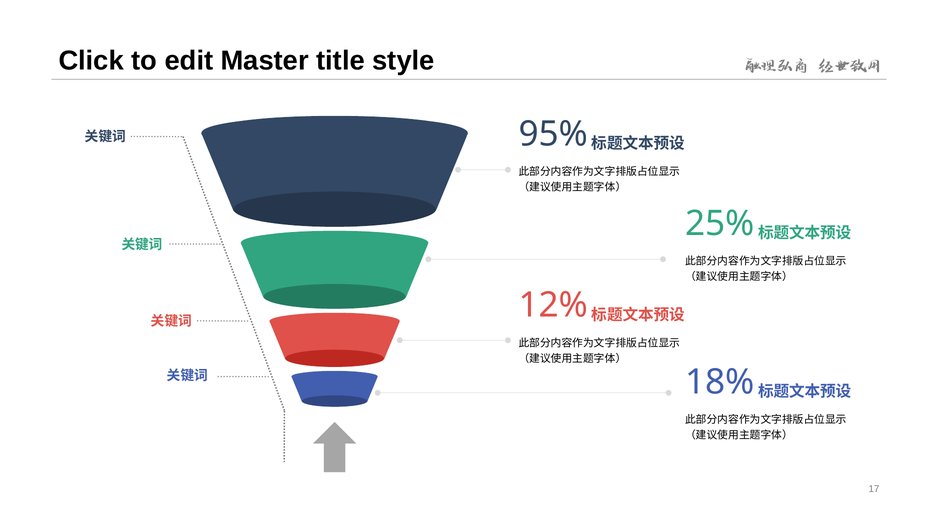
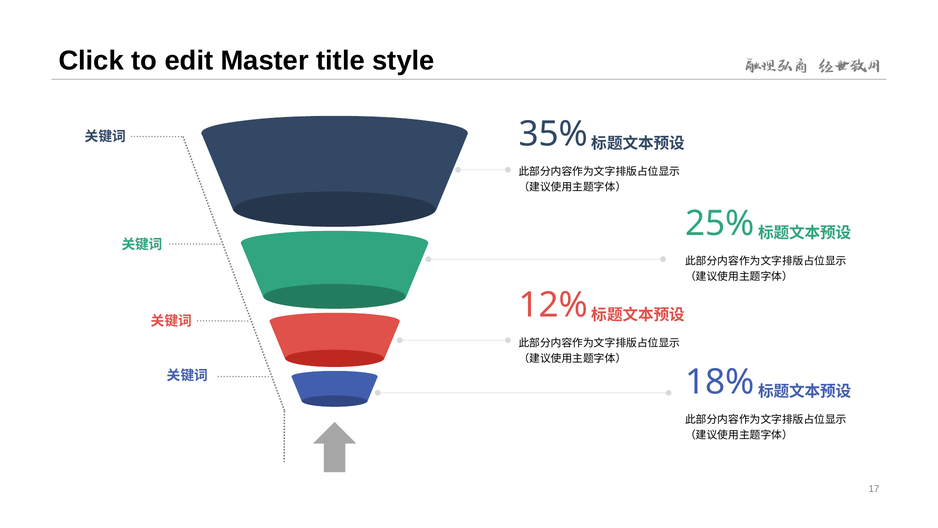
95%: 95% -> 35%
